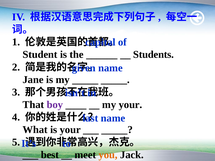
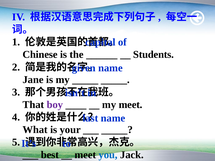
Student: Student -> Chinese
my your: your -> meet
you colour: orange -> blue
